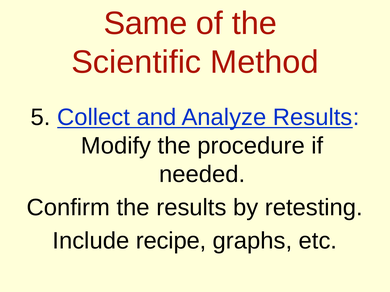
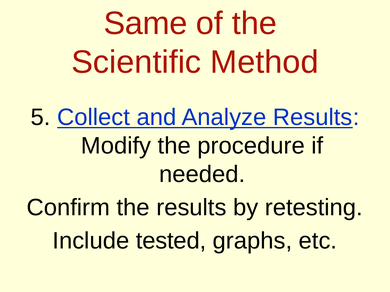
recipe: recipe -> tested
